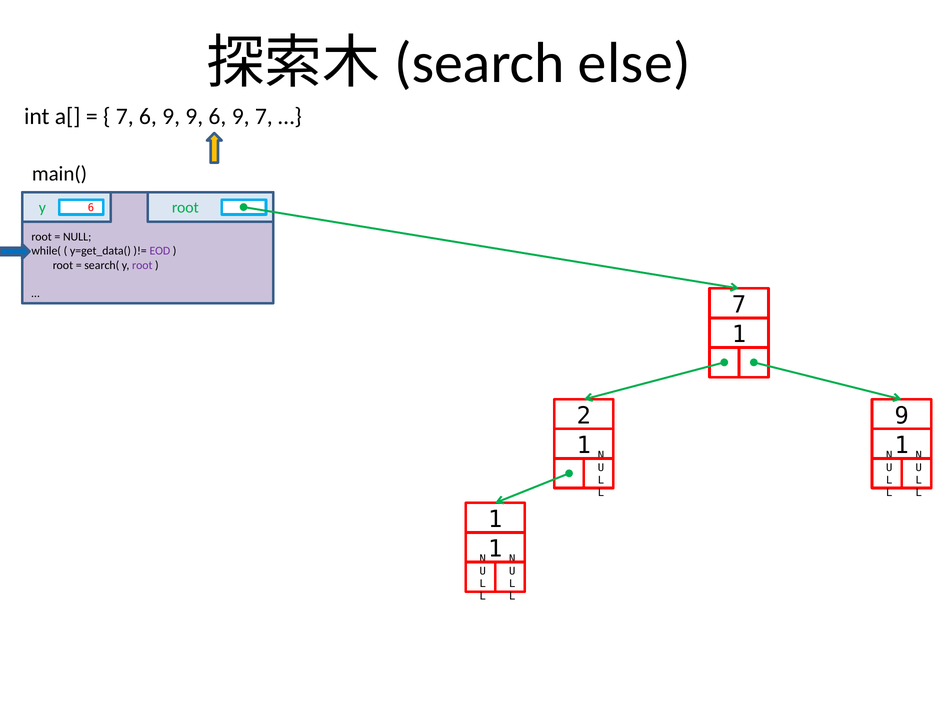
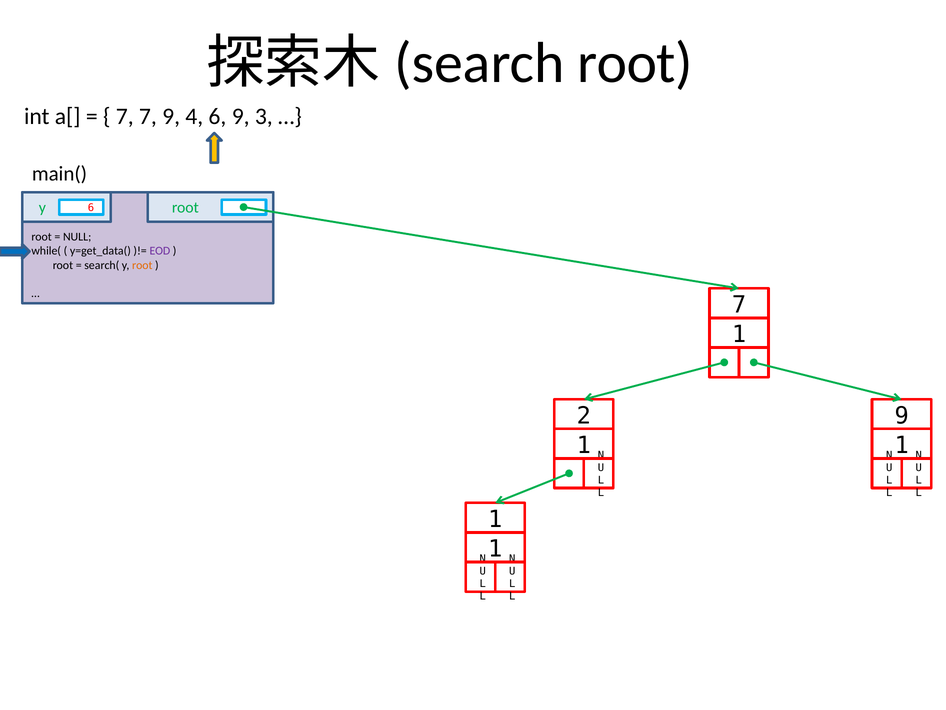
else at (634, 63): else -> root
7 6: 6 -> 7
9 9: 9 -> 4
9 7: 7 -> 3
root at (142, 265) colour: purple -> orange
